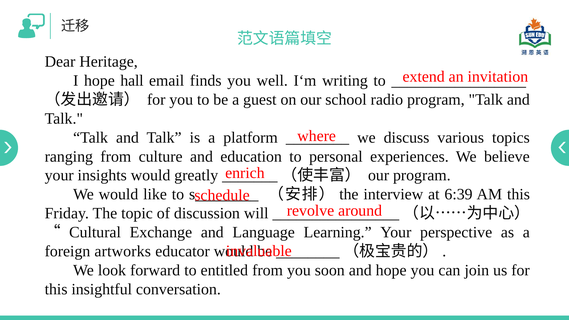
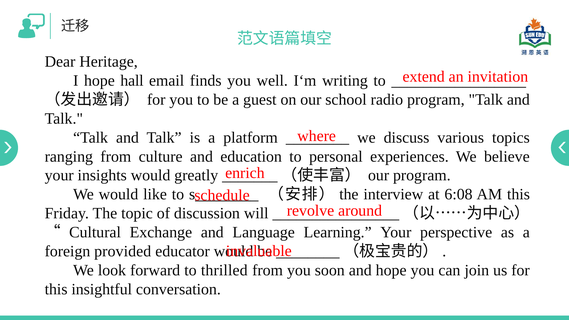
6:39: 6:39 -> 6:08
artworks: artworks -> provided
entitled: entitled -> thrilled
